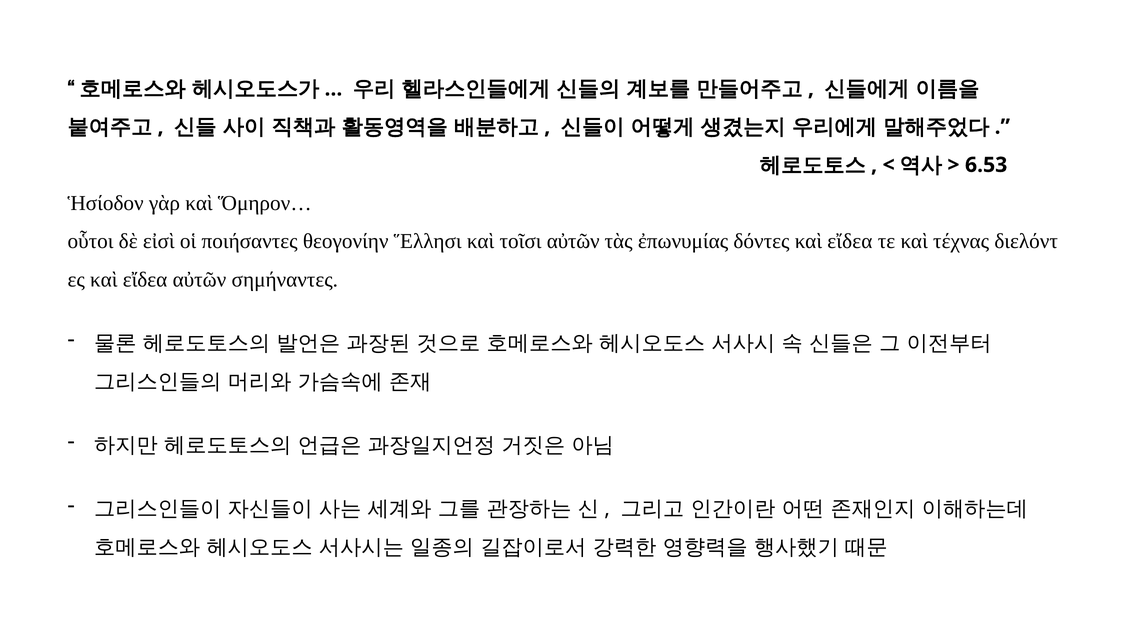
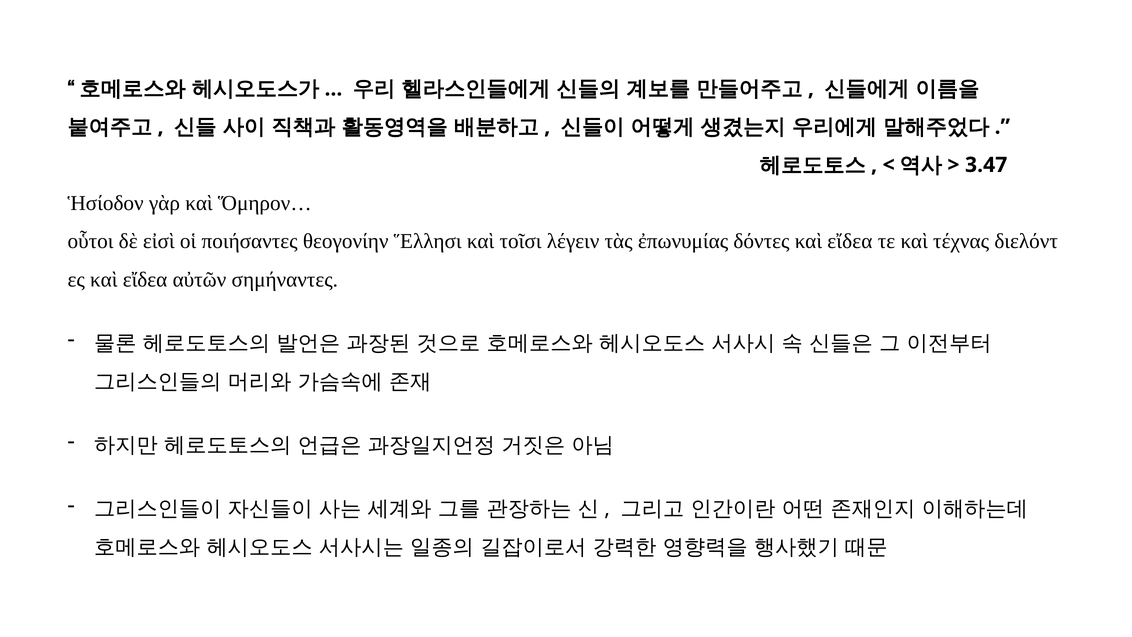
6.53: 6.53 -> 3.47
τοῖσι αὐτῶν: αὐτῶν -> λέγειν
